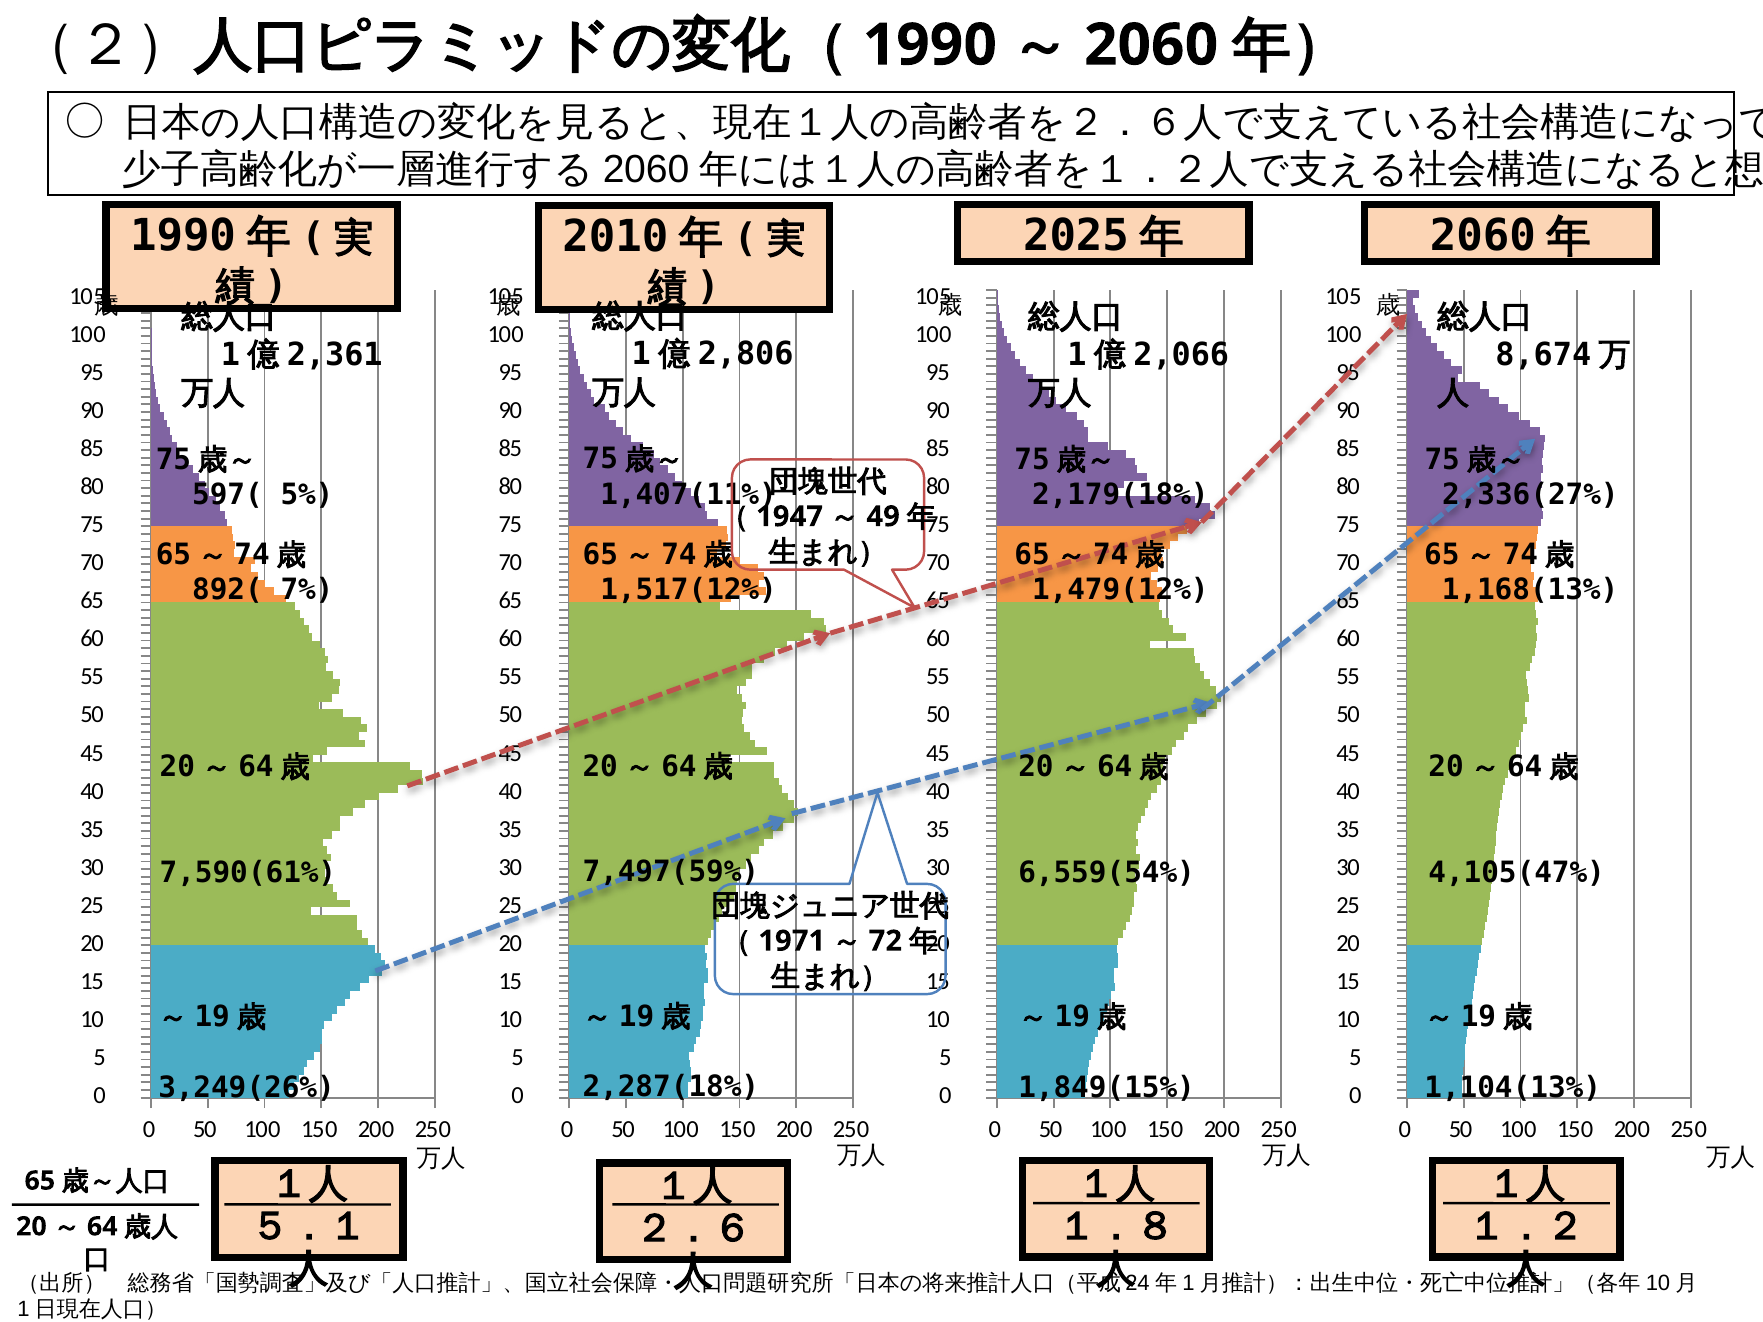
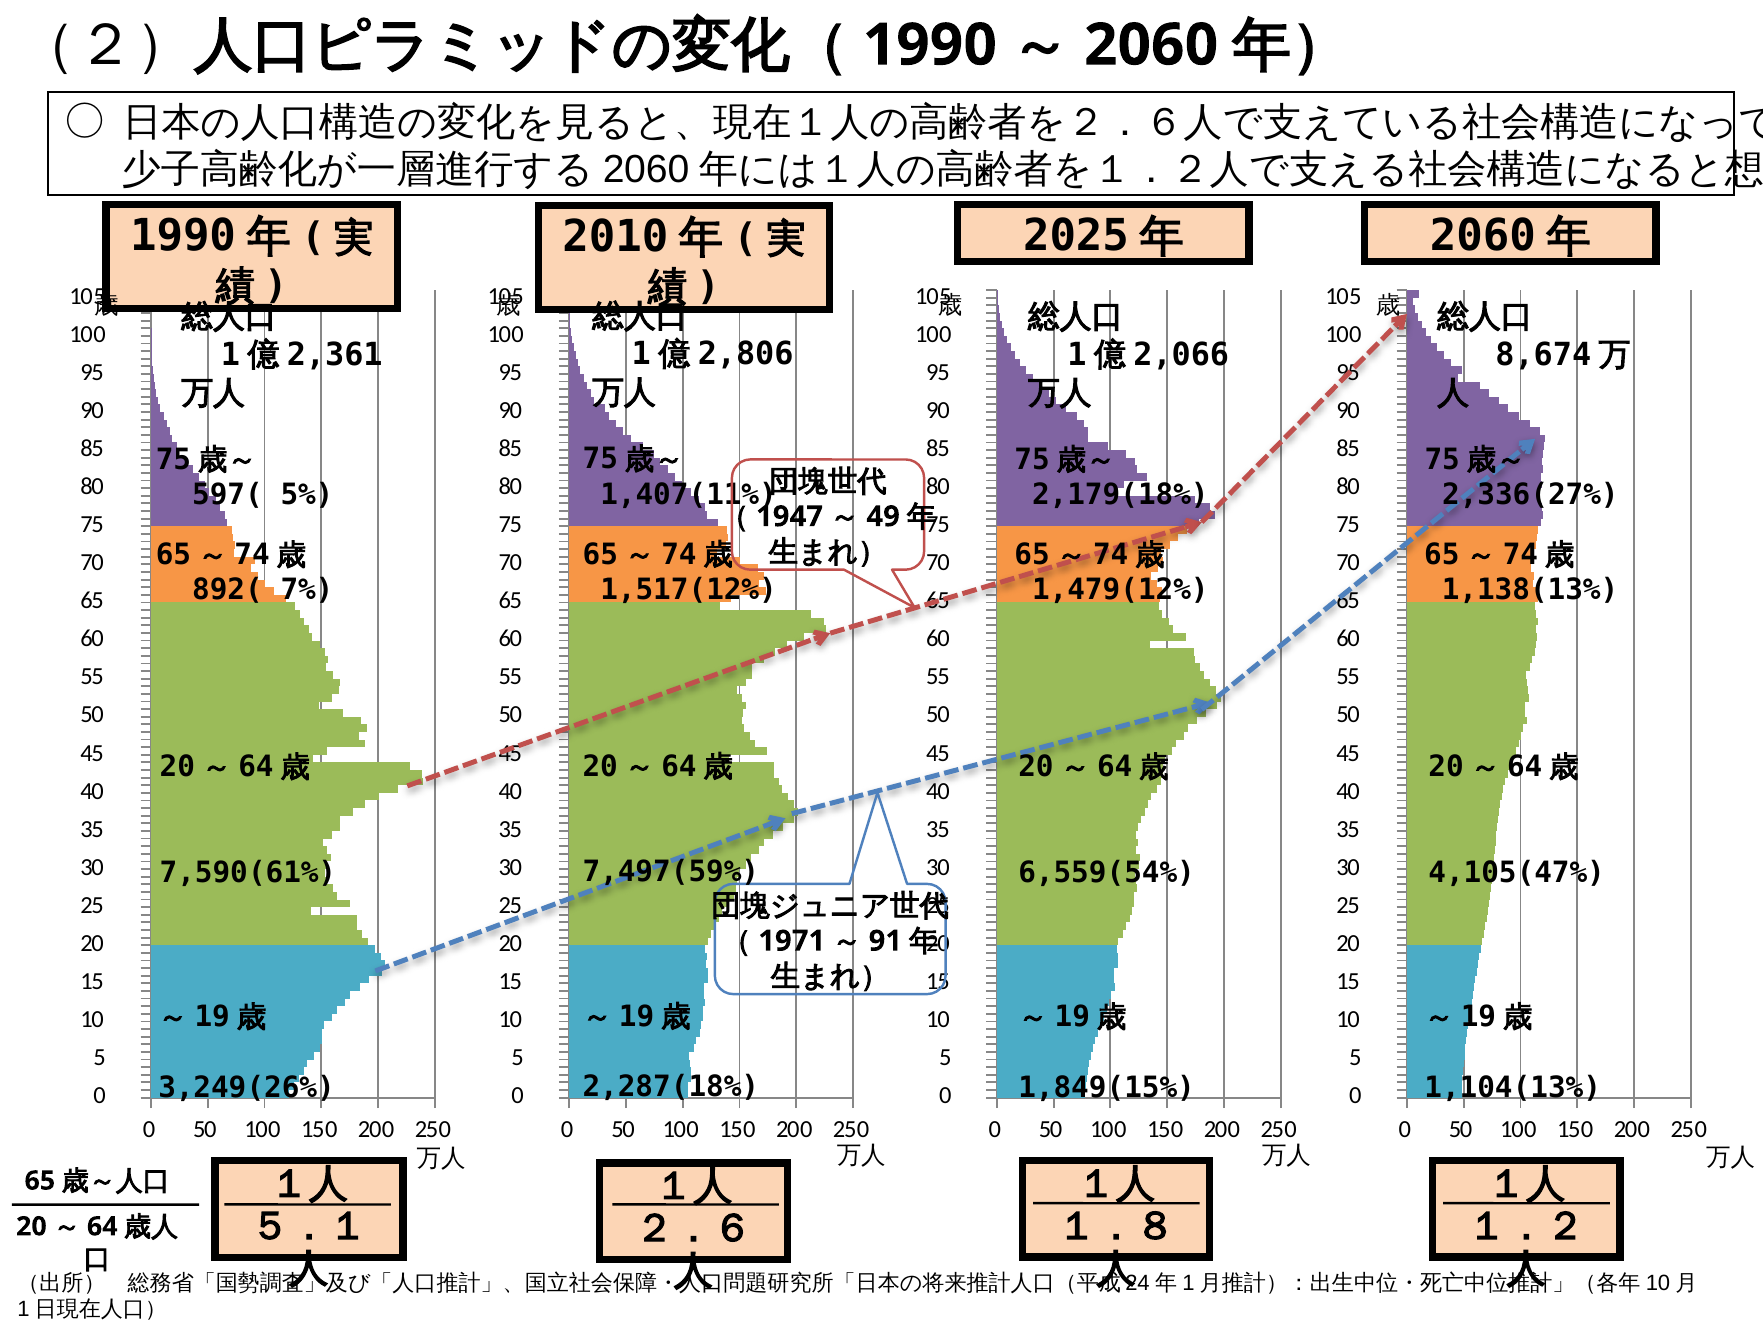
1,168(13%: 1,168(13% -> 1,138(13%
72: 72 -> 91
